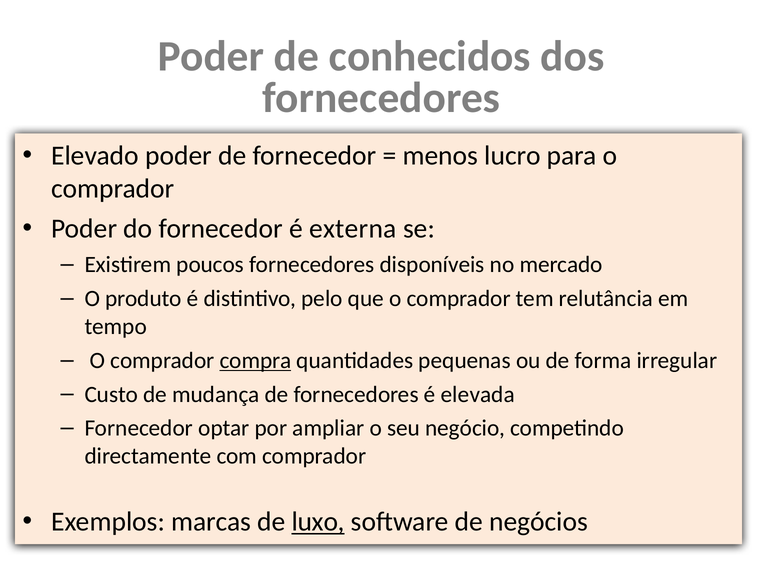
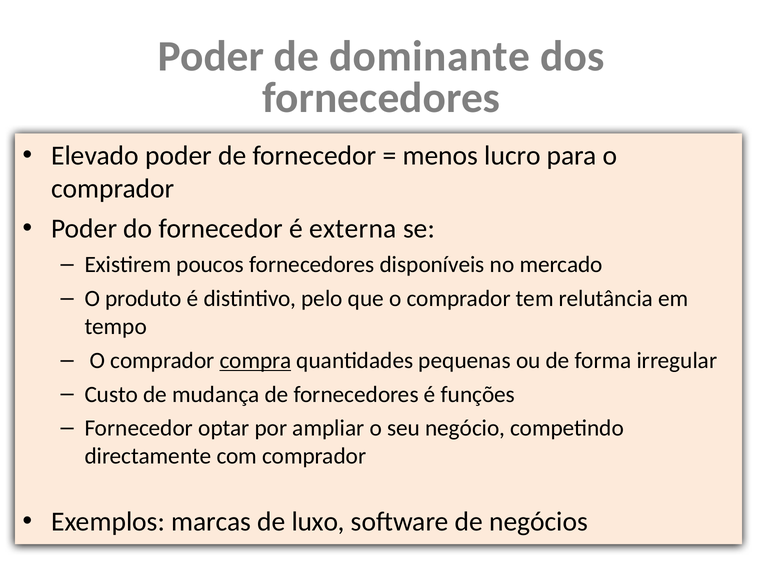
conhecidos: conhecidos -> dominante
elevada: elevada -> funções
luxo underline: present -> none
